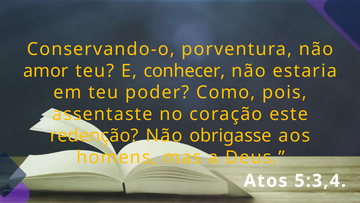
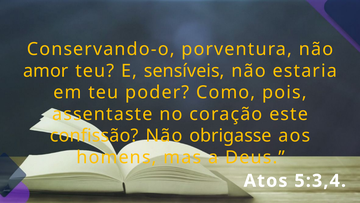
conhecer: conhecer -> sensíveis
redenção: redenção -> confissão
